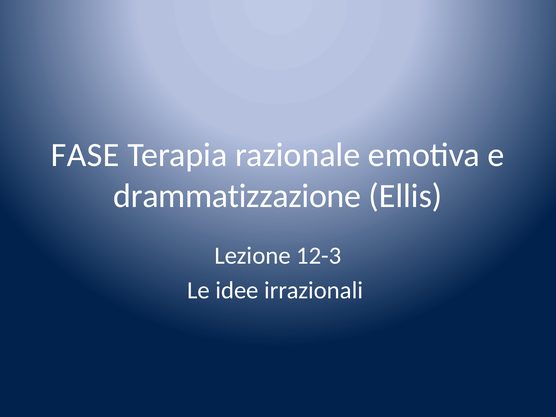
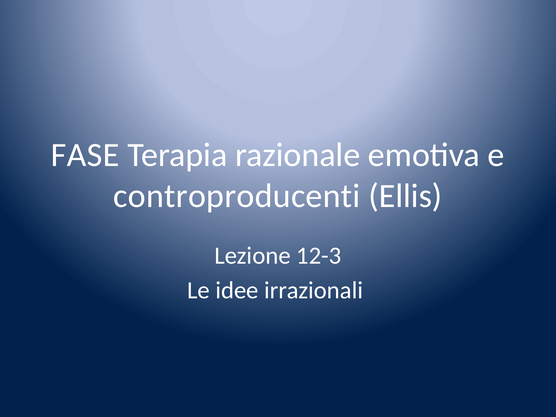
drammatizzazione: drammatizzazione -> controproducenti
